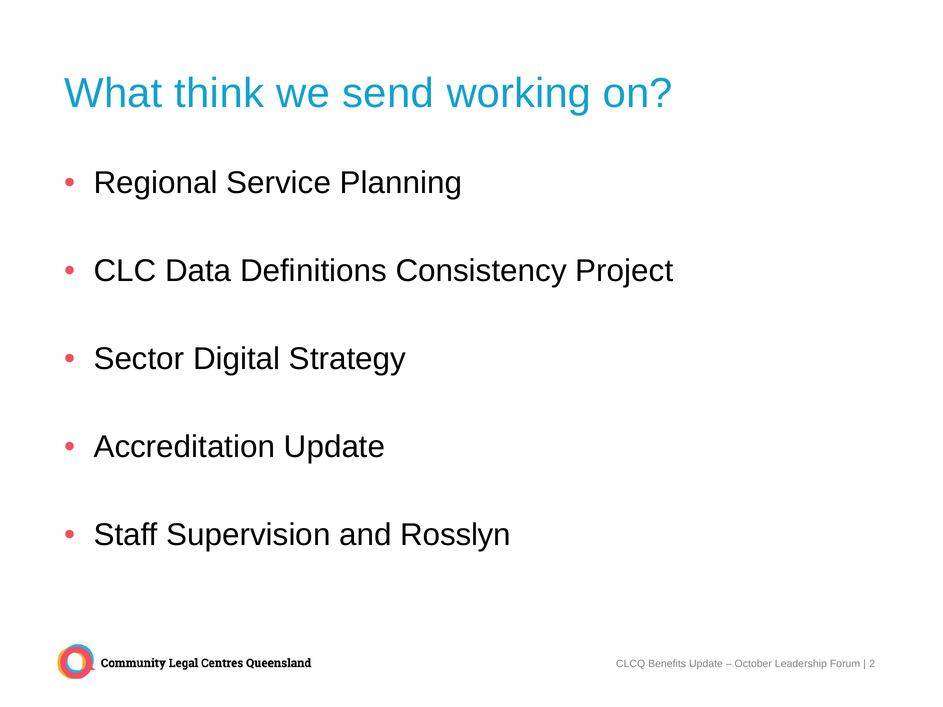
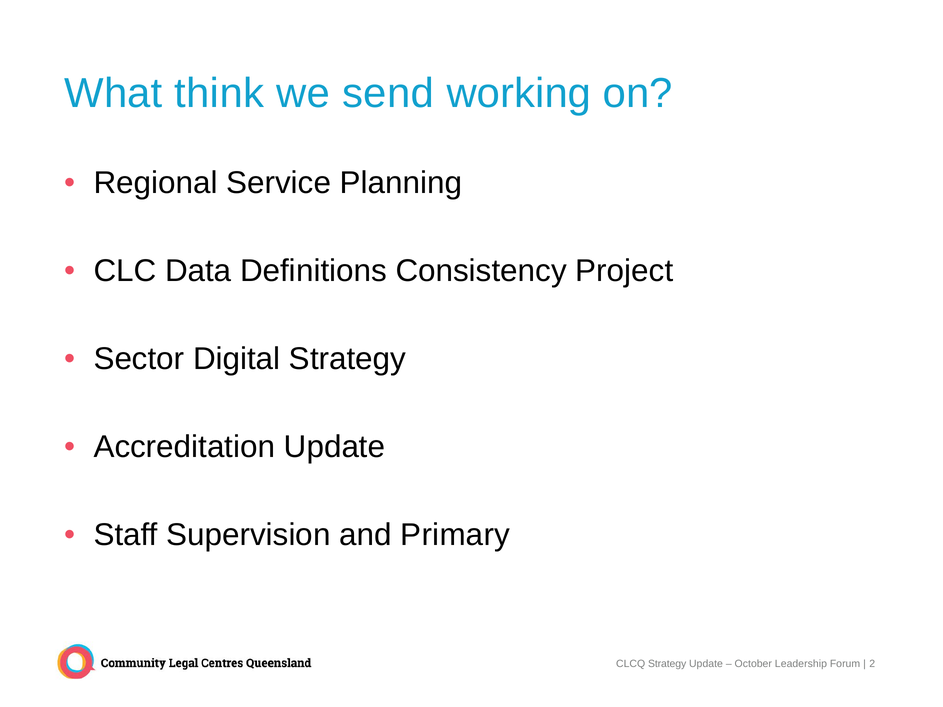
Rosslyn: Rosslyn -> Primary
CLCQ Benefits: Benefits -> Strategy
